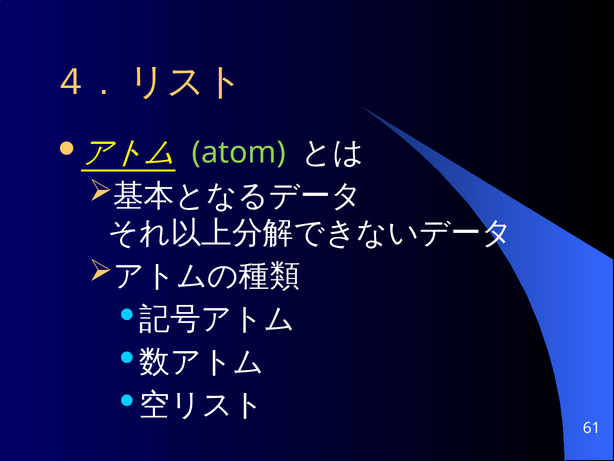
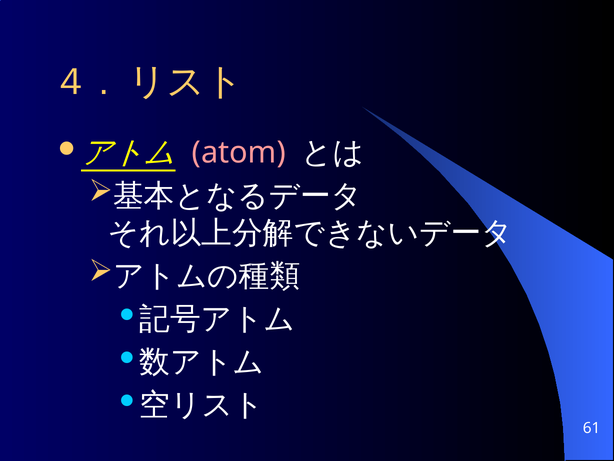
atom colour: light green -> pink
